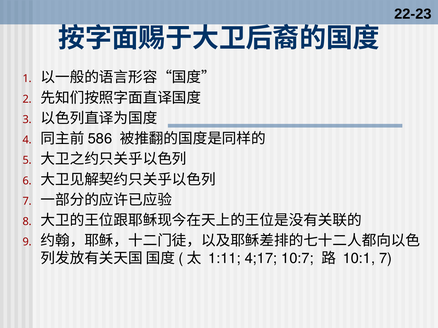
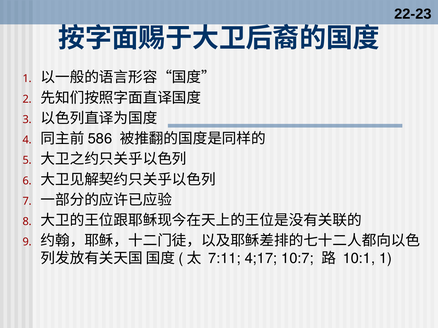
1:11: 1:11 -> 7:11
10:1 7: 7 -> 1
